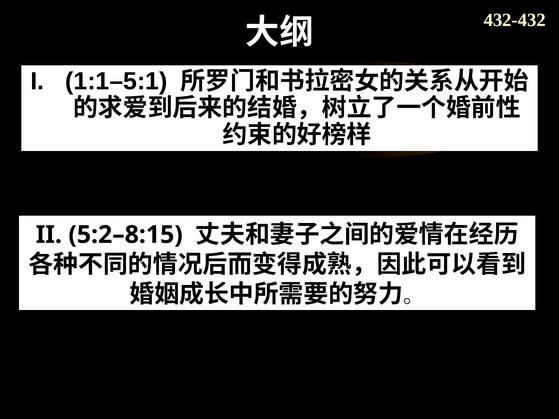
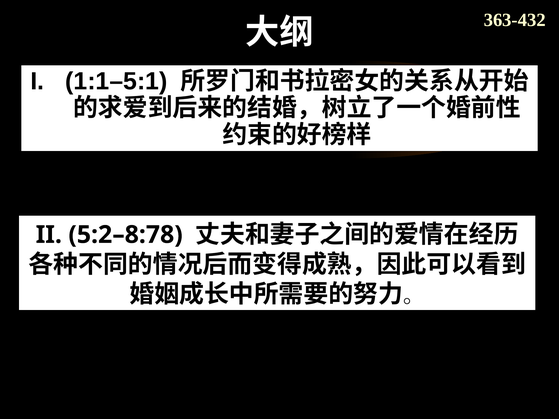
432-432: 432-432 -> 363-432
5:2–8:15: 5:2–8:15 -> 5:2–8:78
